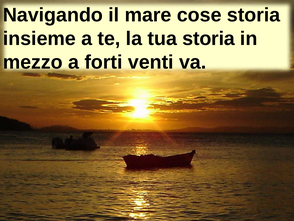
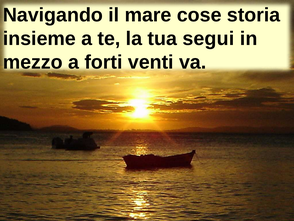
tua storia: storia -> segui
